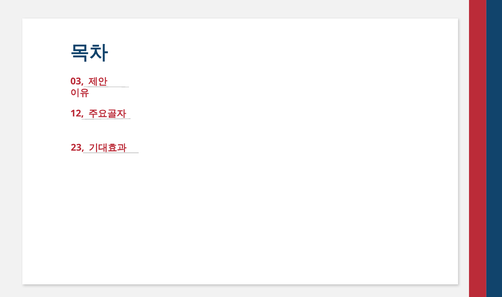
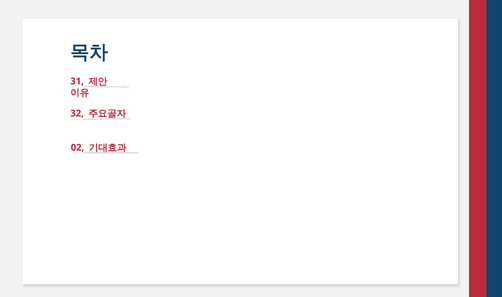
03: 03 -> 31
12: 12 -> 32
23: 23 -> 02
